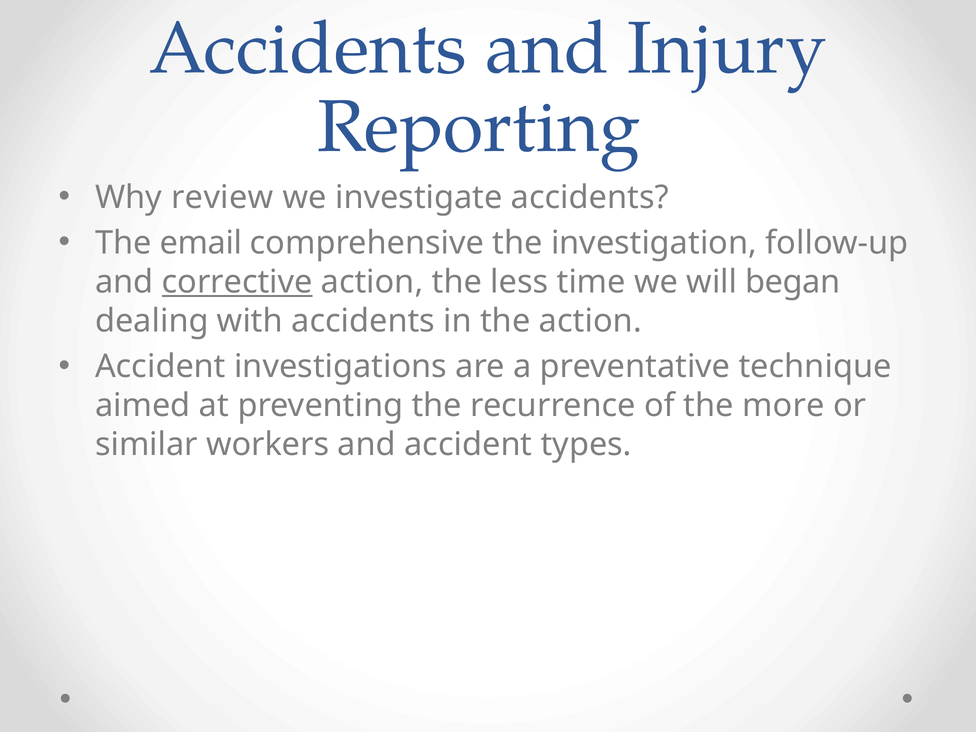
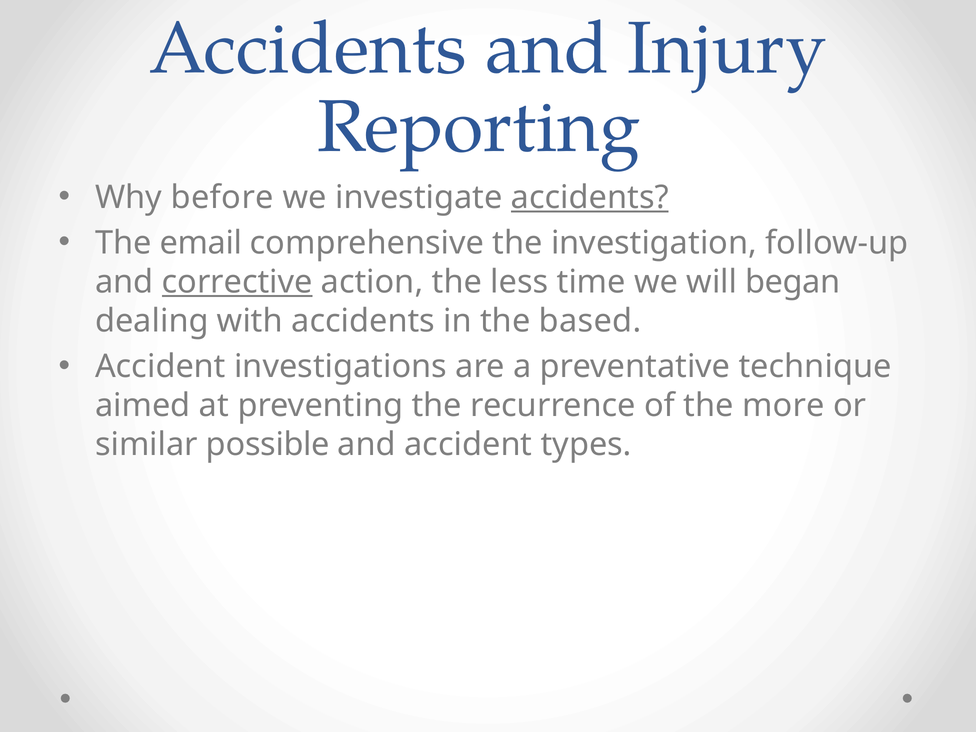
review: review -> before
accidents at (590, 197) underline: none -> present
the action: action -> based
workers: workers -> possible
